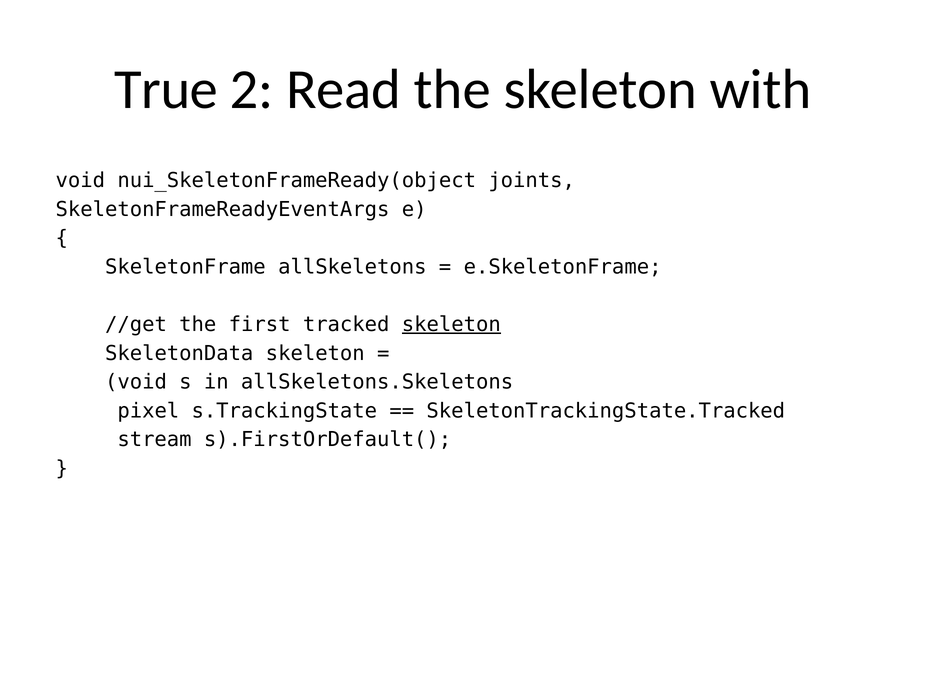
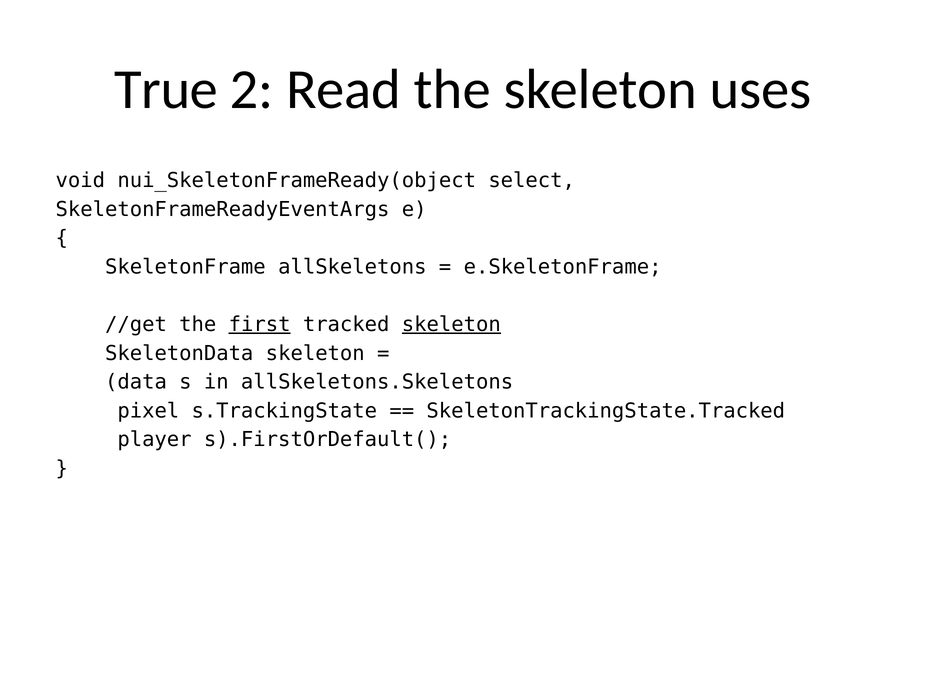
with: with -> uses
joints: joints -> select
first underline: none -> present
void at (136, 382): void -> data
stream: stream -> player
